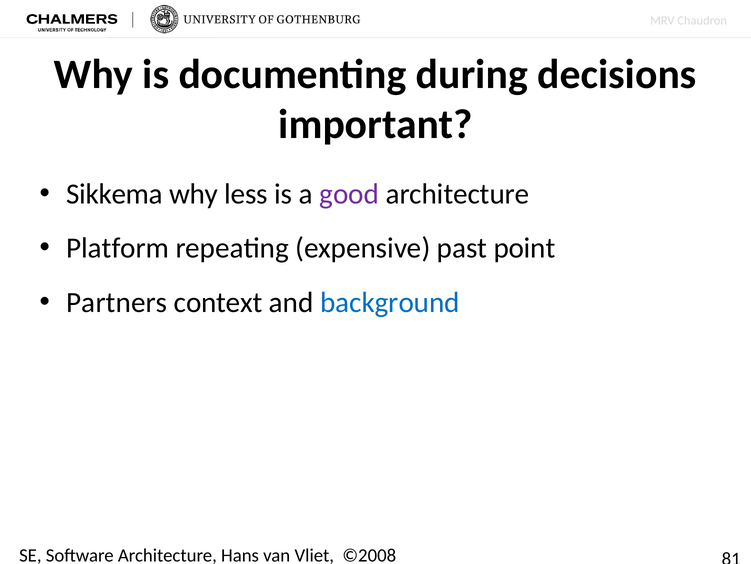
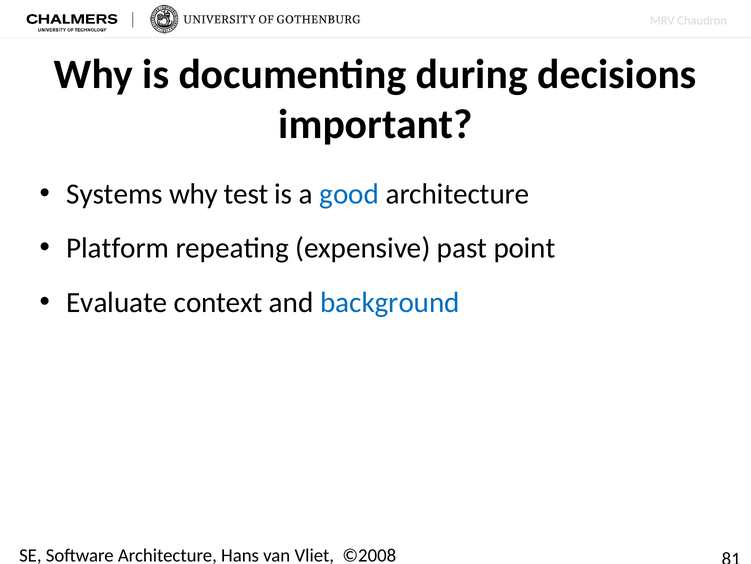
Sikkema: Sikkema -> Systems
less: less -> test
good colour: purple -> blue
Partners: Partners -> Evaluate
